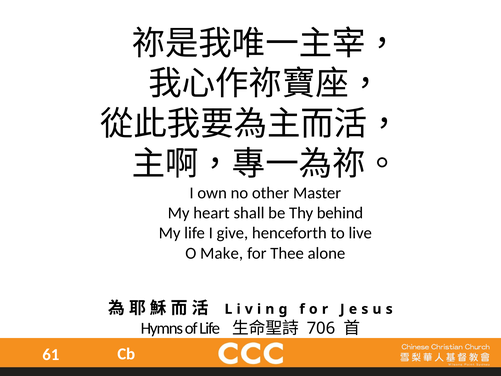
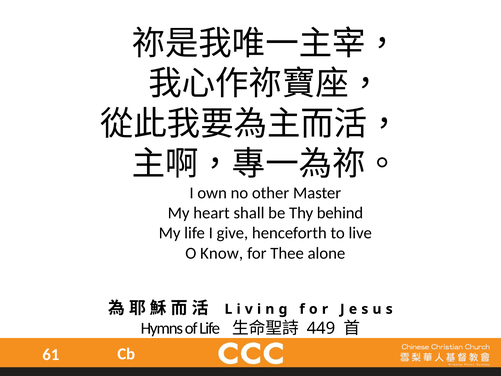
Make: Make -> Know
706: 706 -> 449
